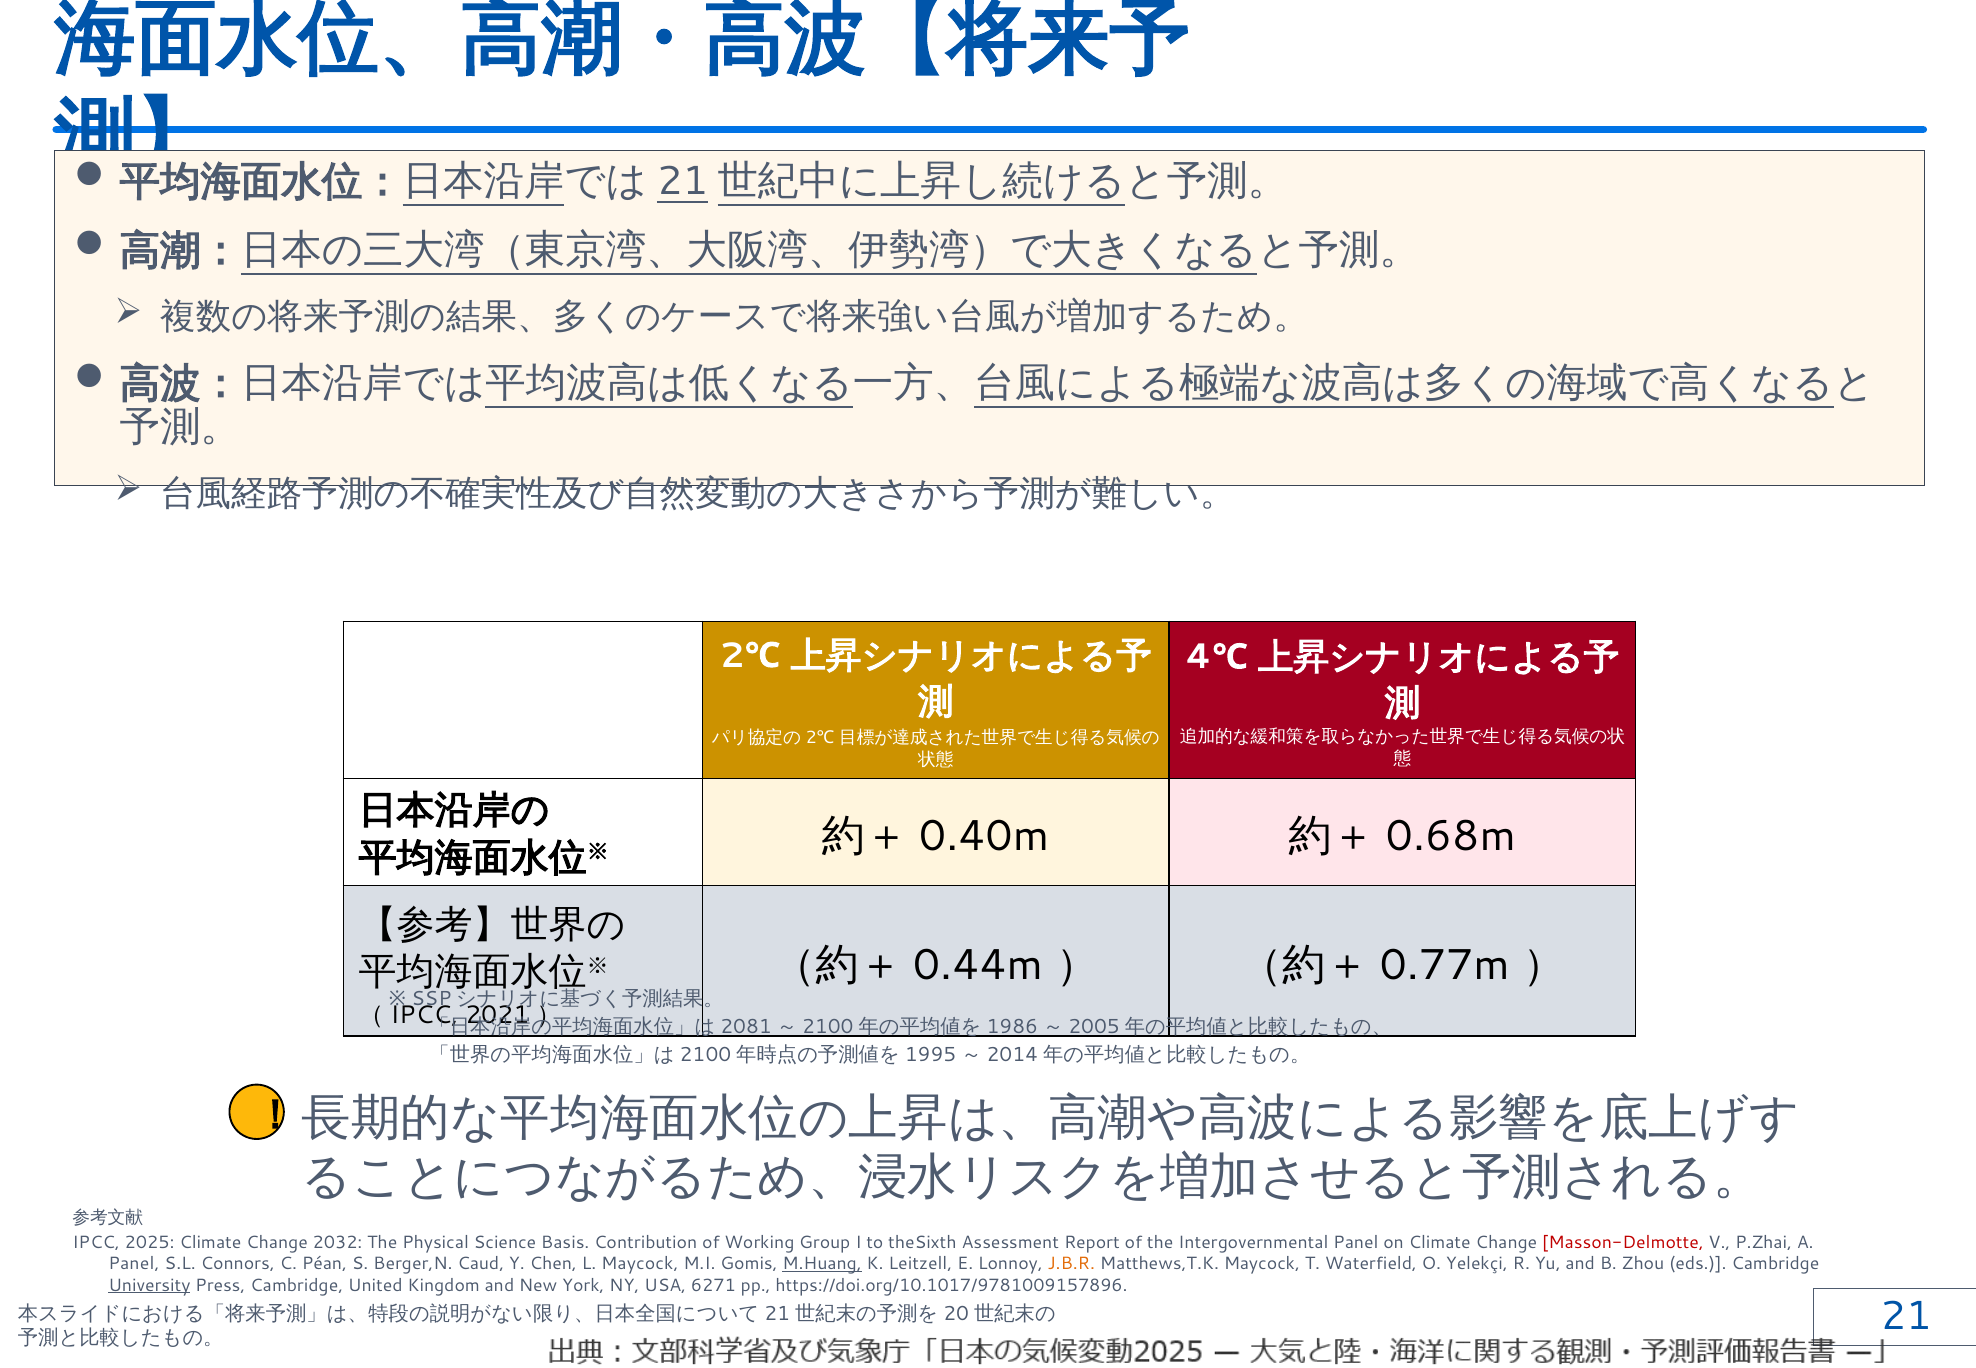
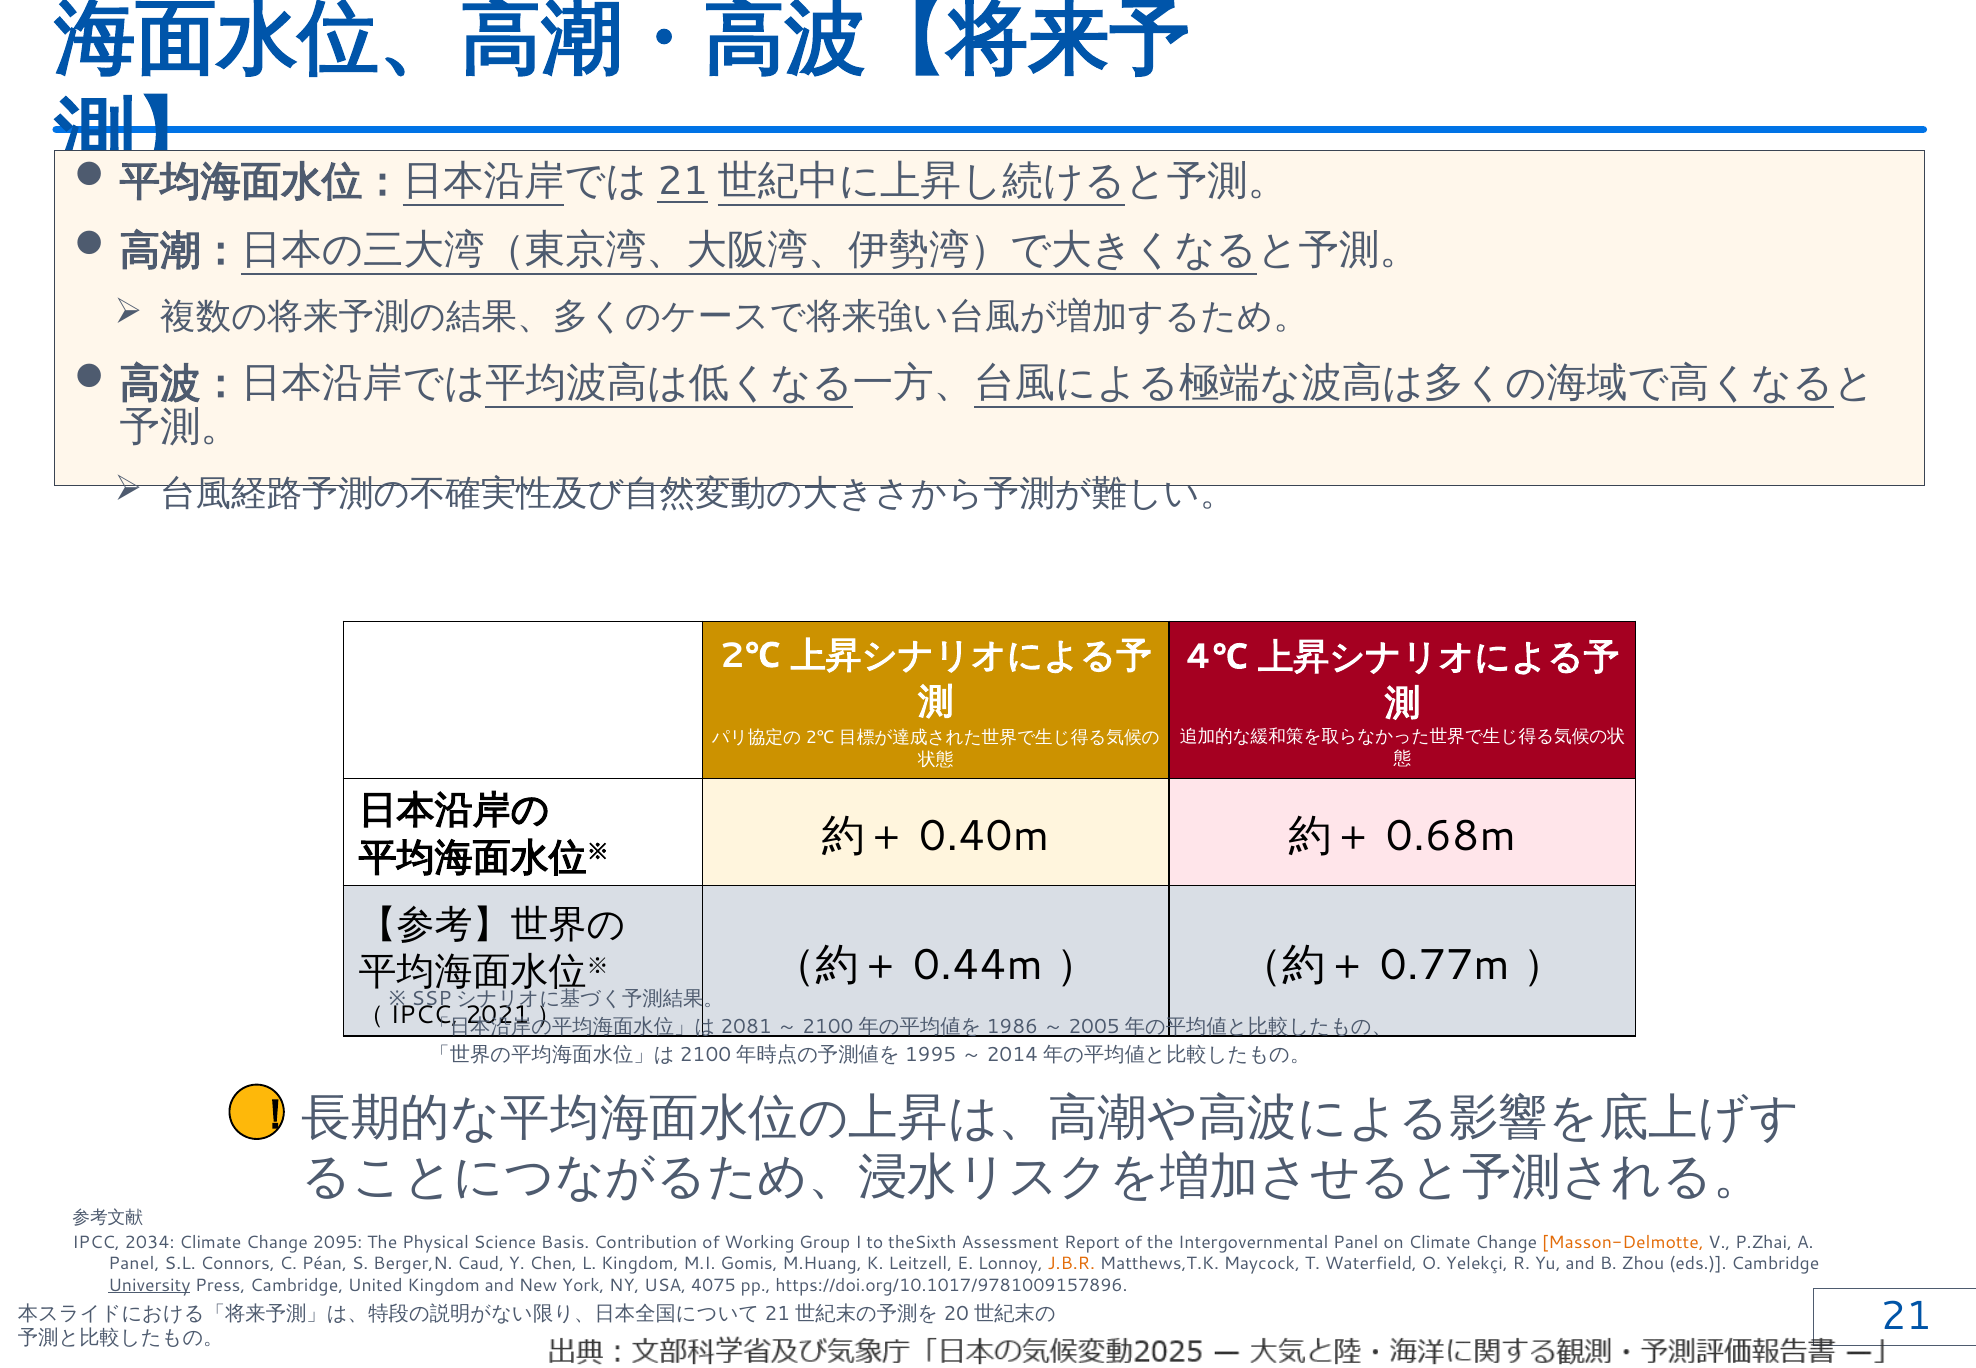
2025: 2025 -> 2034
2032: 2032 -> 2095
Masson-Delmotte colour: red -> orange
L Maycock: Maycock -> Kingdom
M.Huang underline: present -> none
6271: 6271 -> 4075
